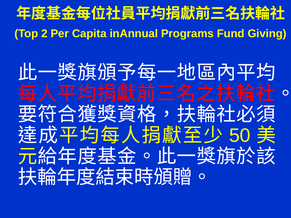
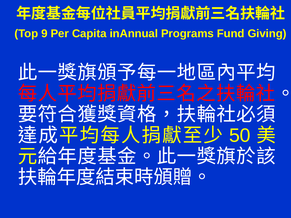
2: 2 -> 9
